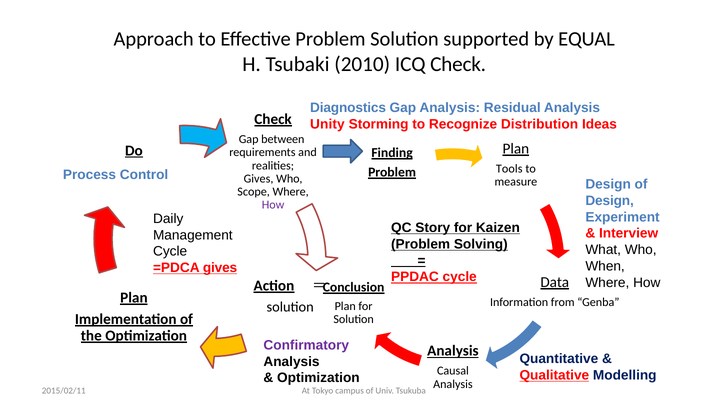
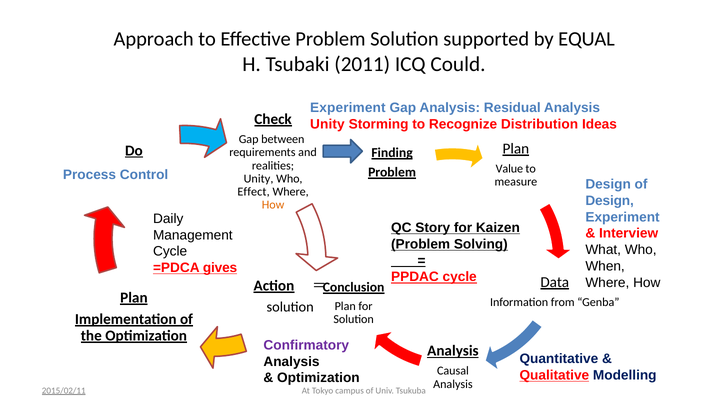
2010: 2010 -> 2011
ICQ Check: Check -> Could
Diagnostics at (348, 108): Diagnostics -> Experiment
Tools: Tools -> Value
Gives at (259, 179): Gives -> Unity
Scope: Scope -> Effect
How at (273, 205) colour: purple -> orange
2015/02/11 underline: none -> present
